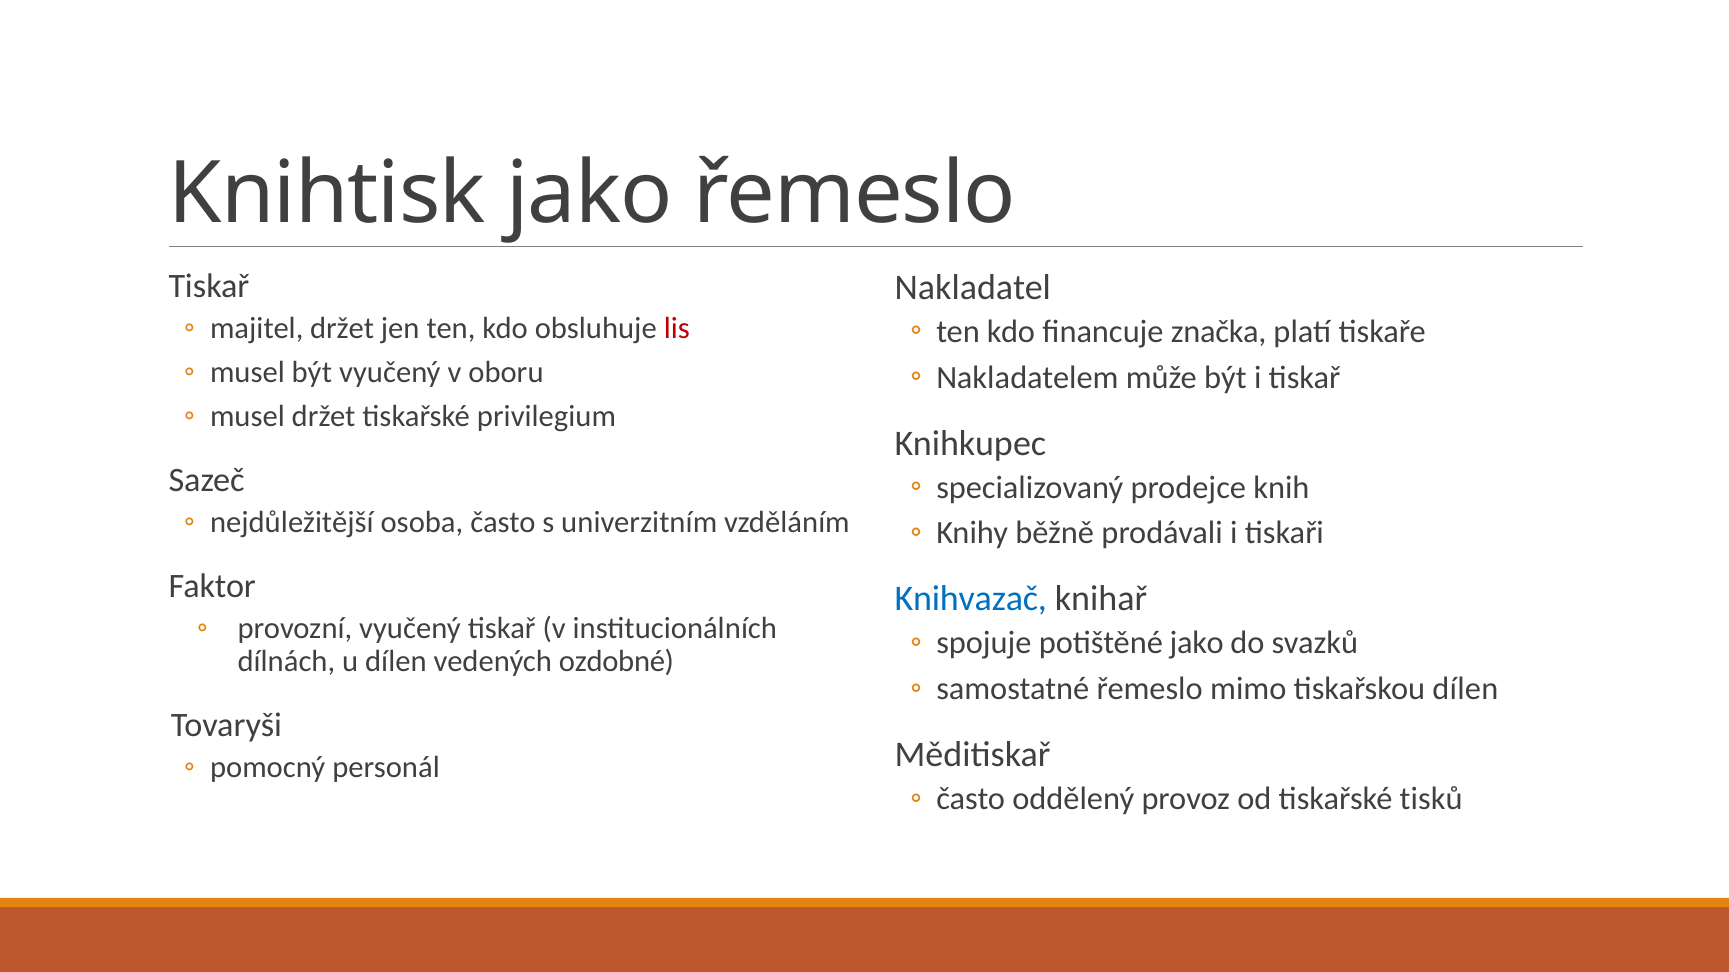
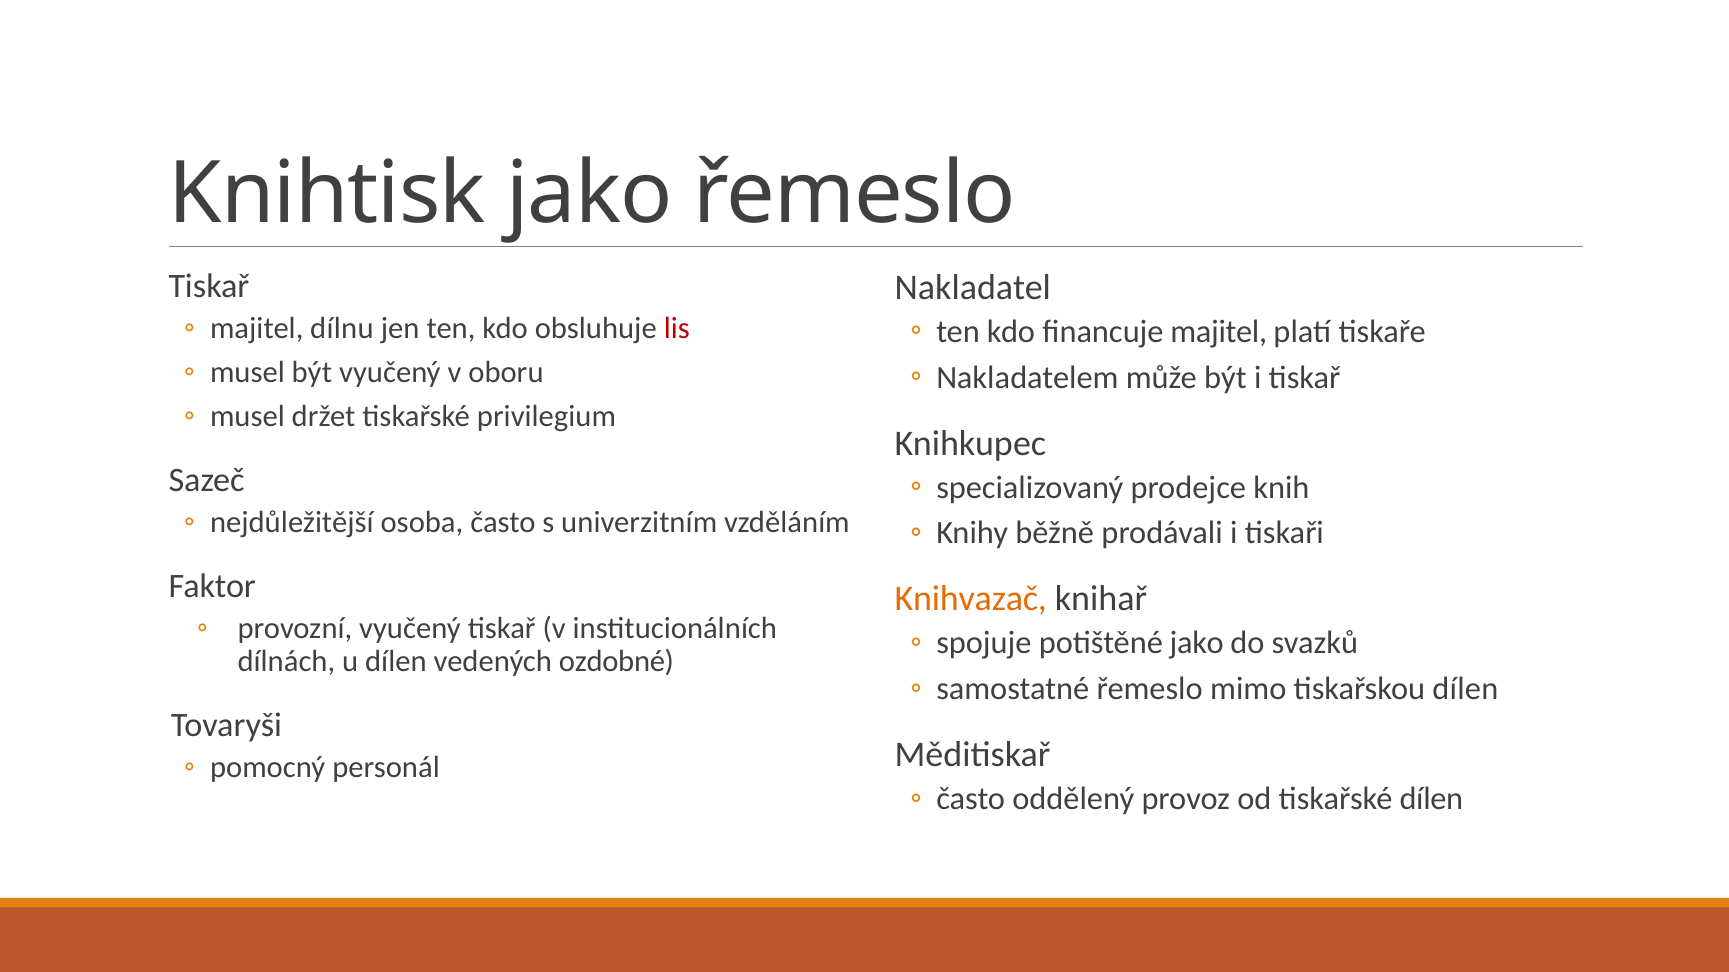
majitel držet: držet -> dílnu
financuje značka: značka -> majitel
Knihvazač colour: blue -> orange
tiskařské tisků: tisků -> dílen
